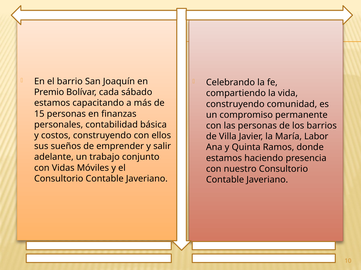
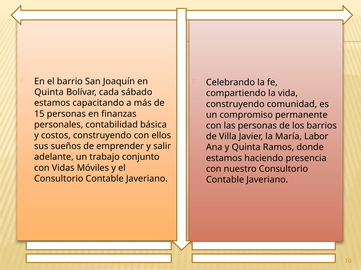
Premio at (49, 92): Premio -> Quinta
